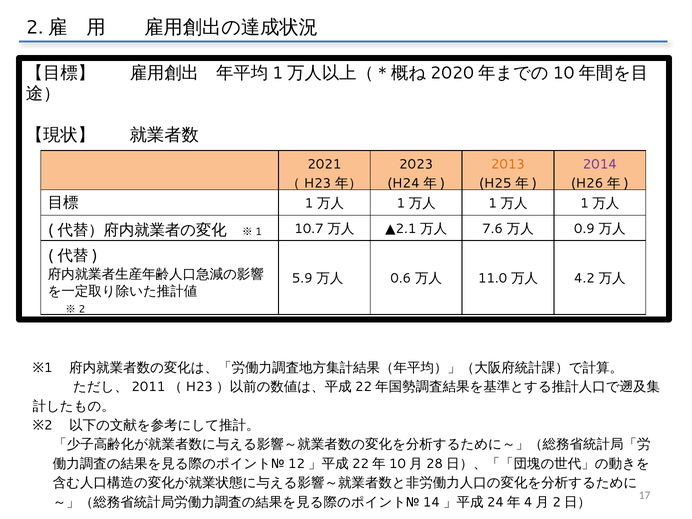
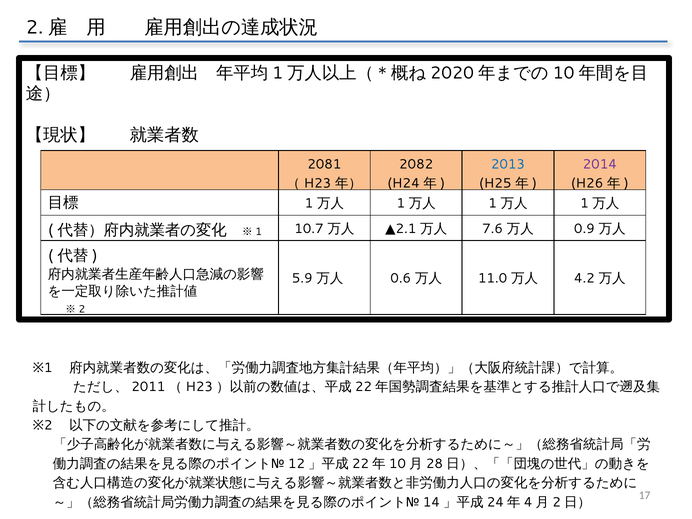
2021: 2021 -> 2081
2023: 2023 -> 2082
2013 colour: orange -> blue
